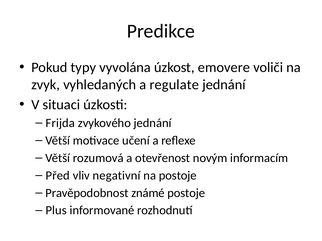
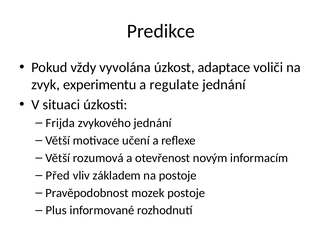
typy: typy -> vždy
emovere: emovere -> adaptace
vyhledaných: vyhledaných -> experimentu
negativní: negativní -> základem
známé: známé -> mozek
